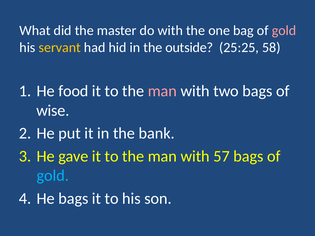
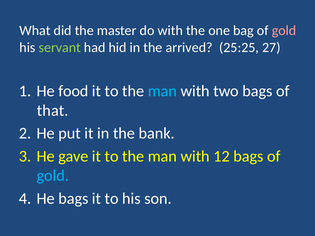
servant colour: yellow -> light green
outside: outside -> arrived
58: 58 -> 27
man at (162, 91) colour: pink -> light blue
wise: wise -> that
57: 57 -> 12
